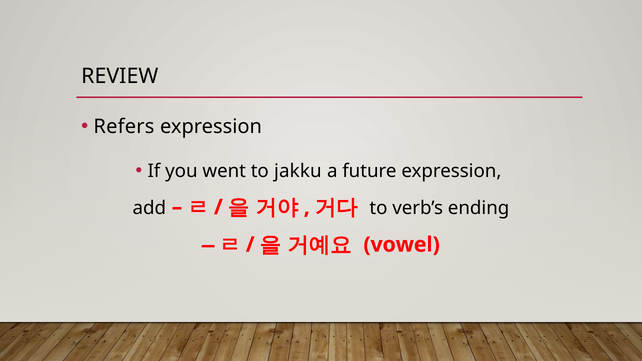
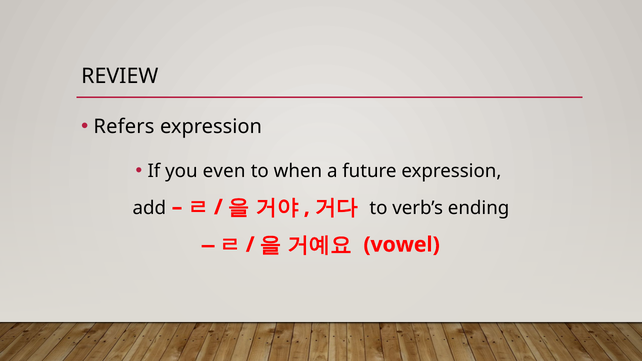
went: went -> even
jakku: jakku -> when
